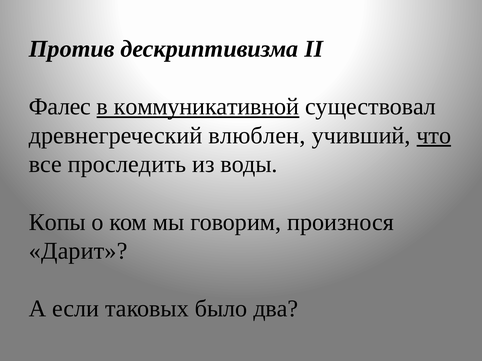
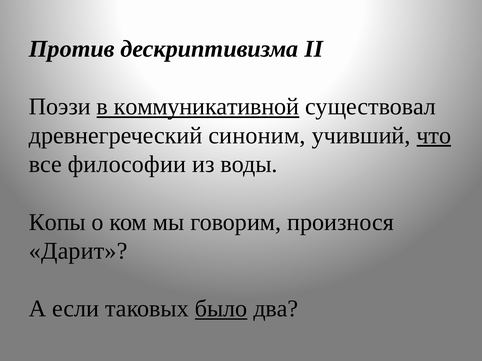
Фалес: Фалес -> Поэзи
влюблен: влюблен -> синоним
проследить: проследить -> философии
было underline: none -> present
